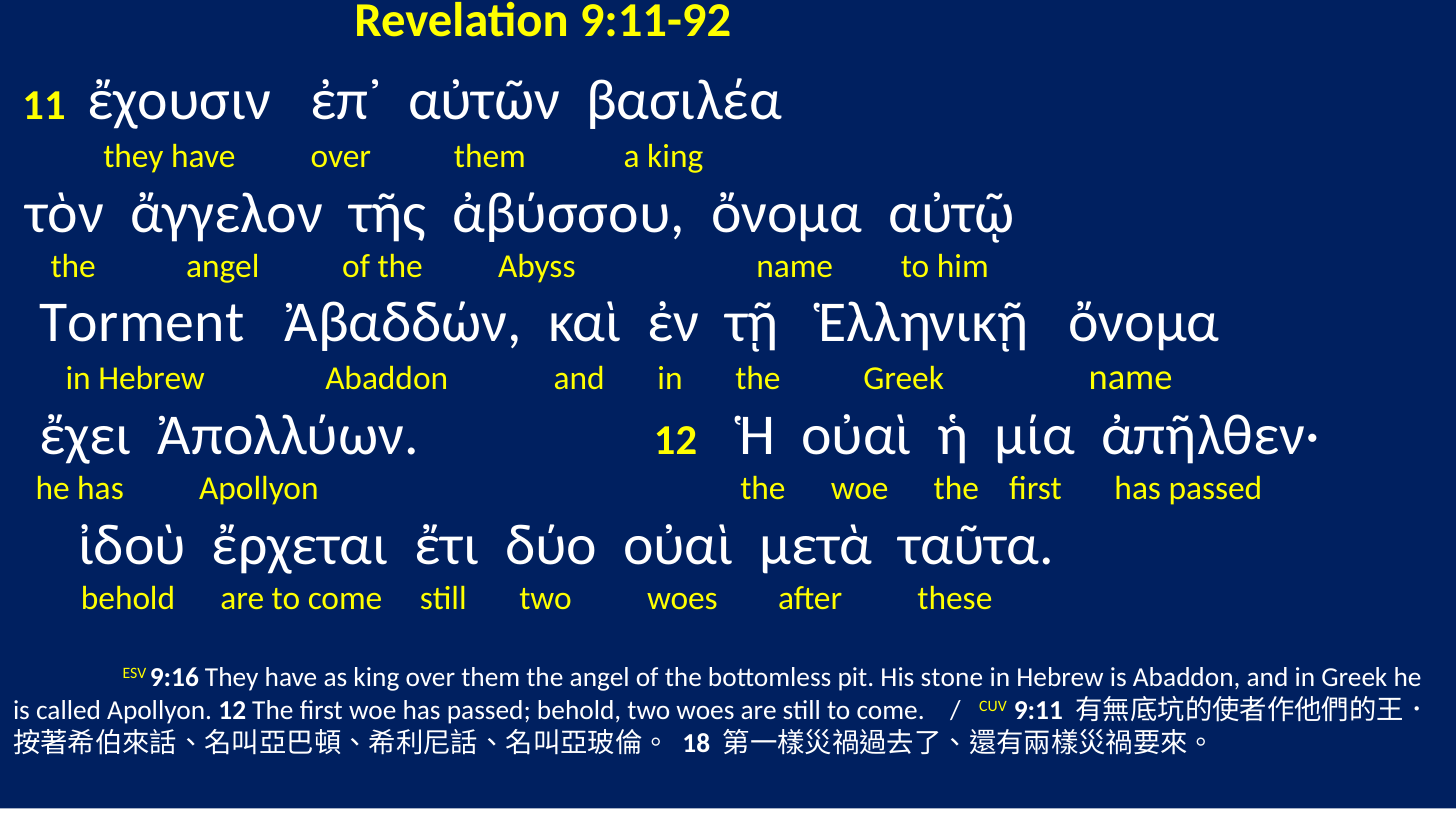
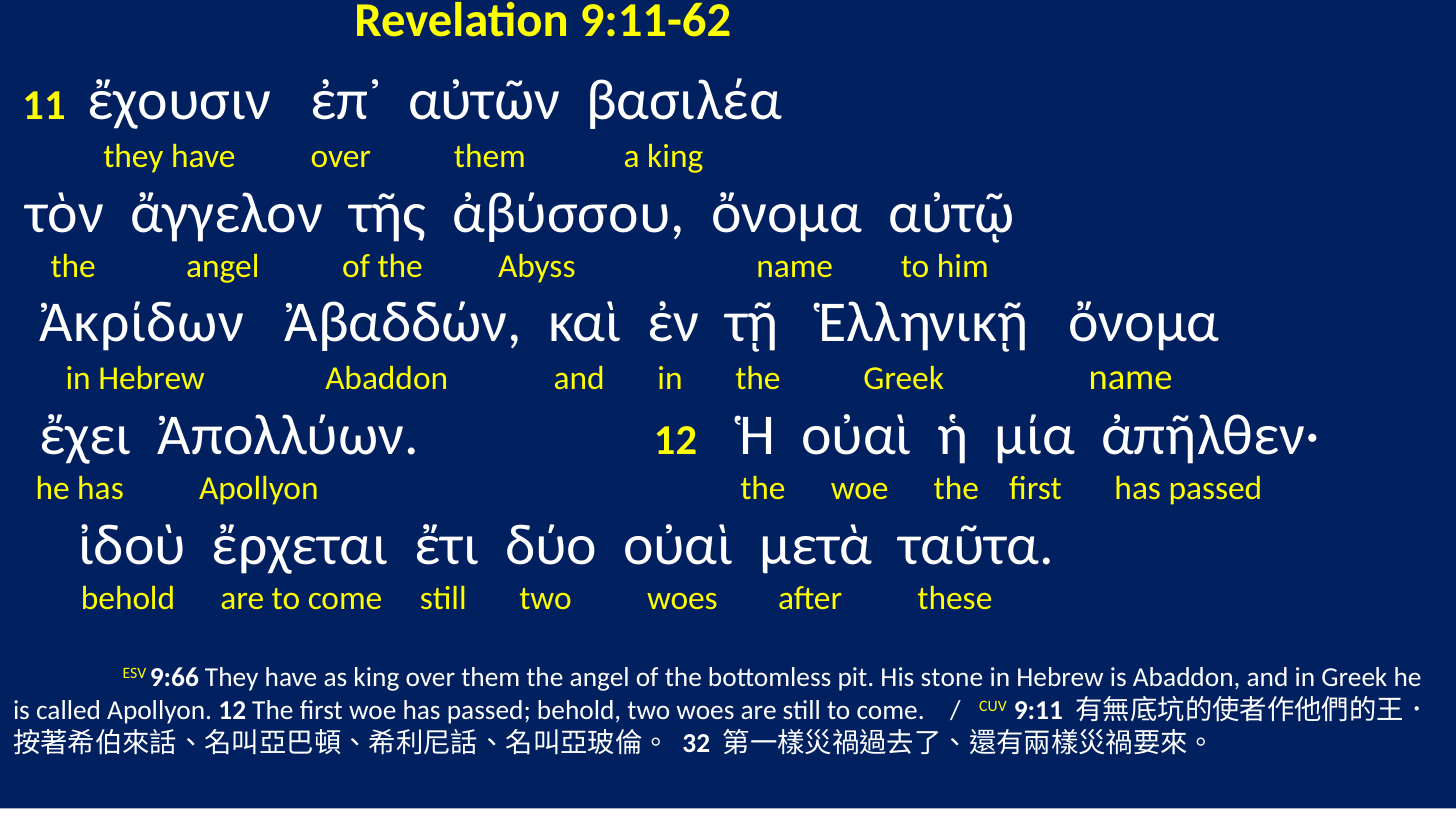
9:11-92: 9:11-92 -> 9:11-62
Torment: Torment -> Ἀκρίδων
9:16: 9:16 -> 9:66
18: 18 -> 32
